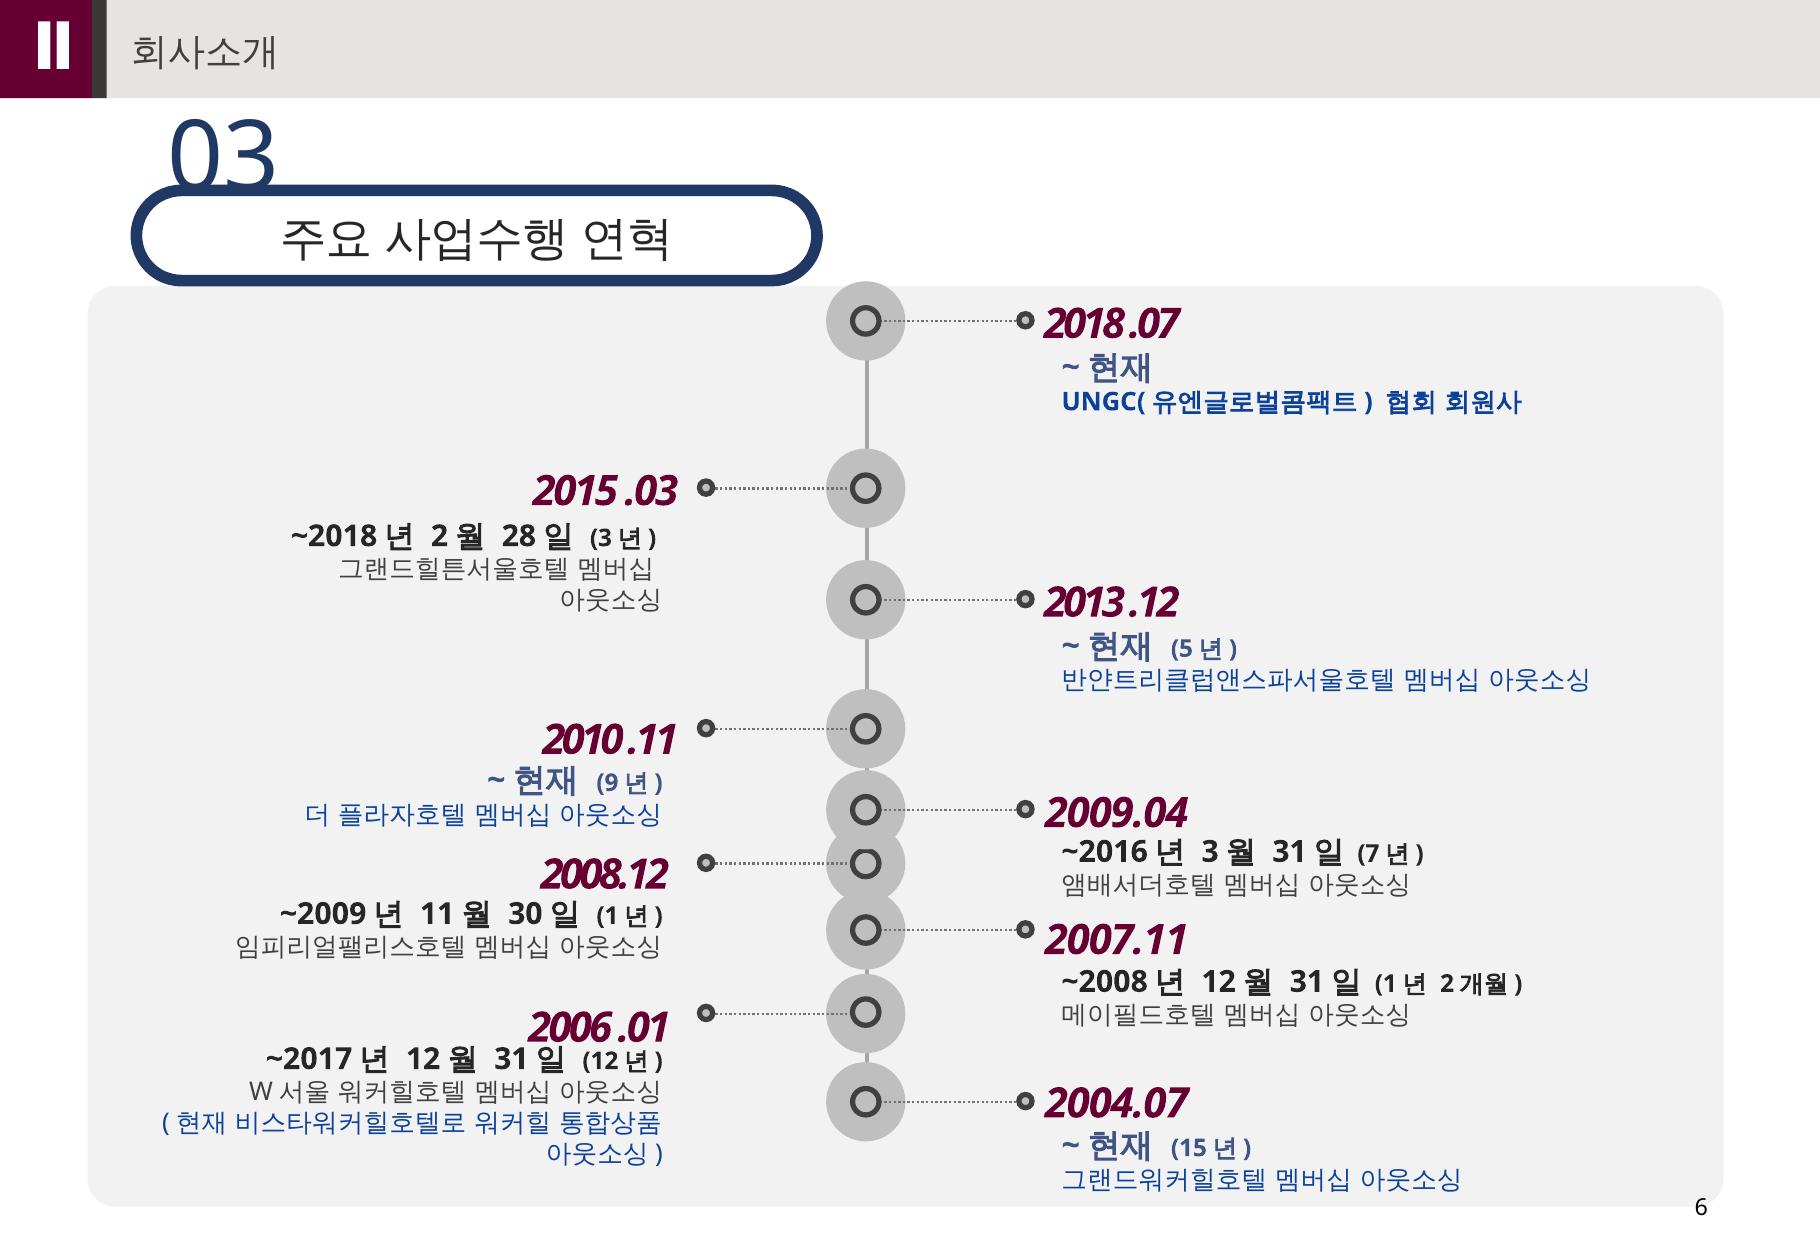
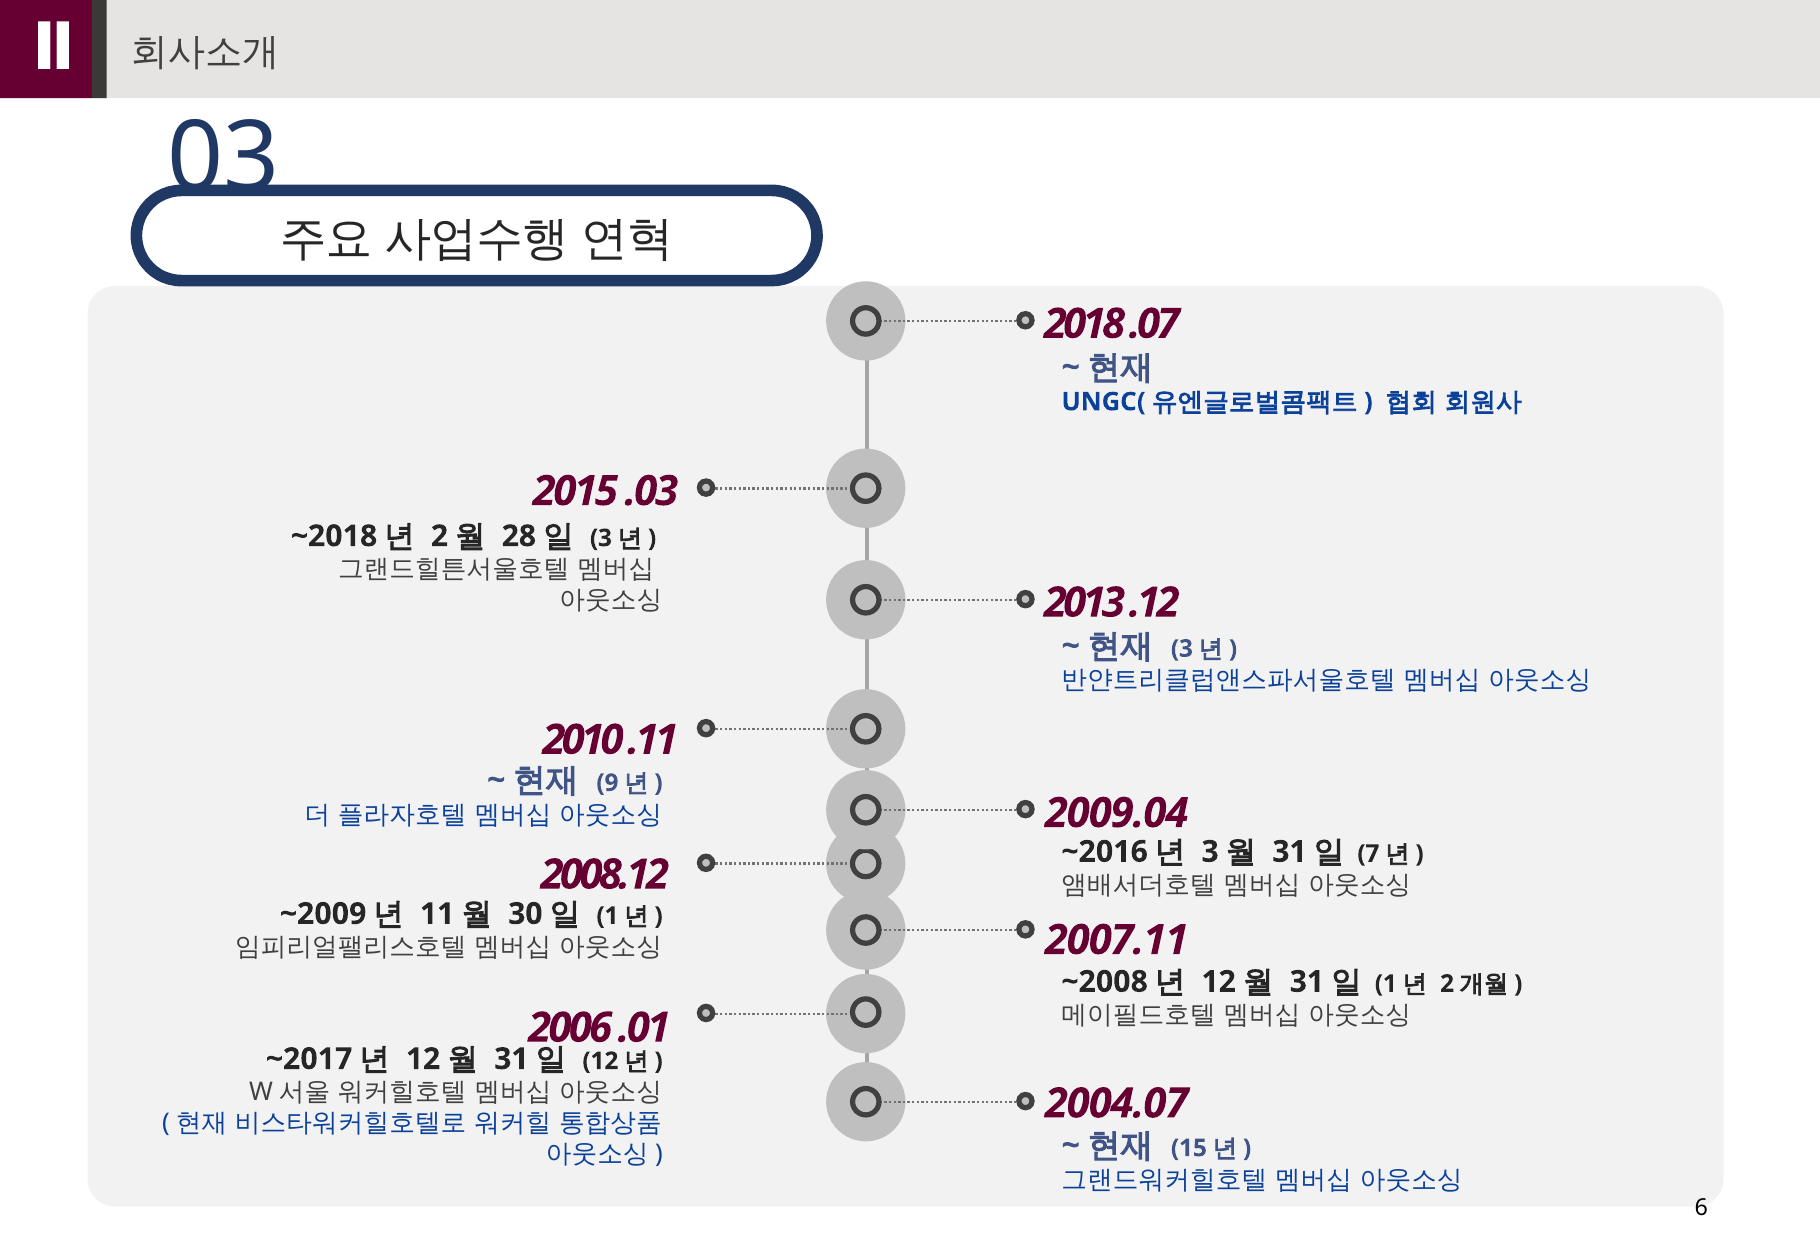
5 at (1182, 649): 5 -> 3
